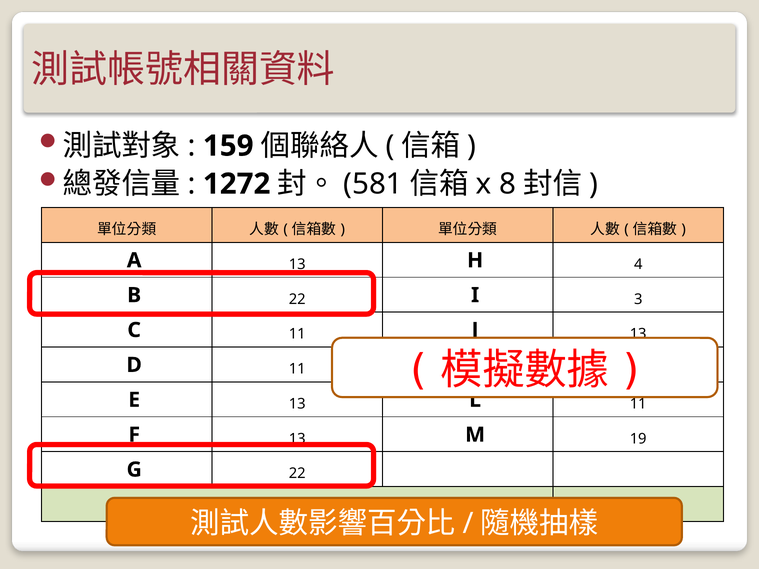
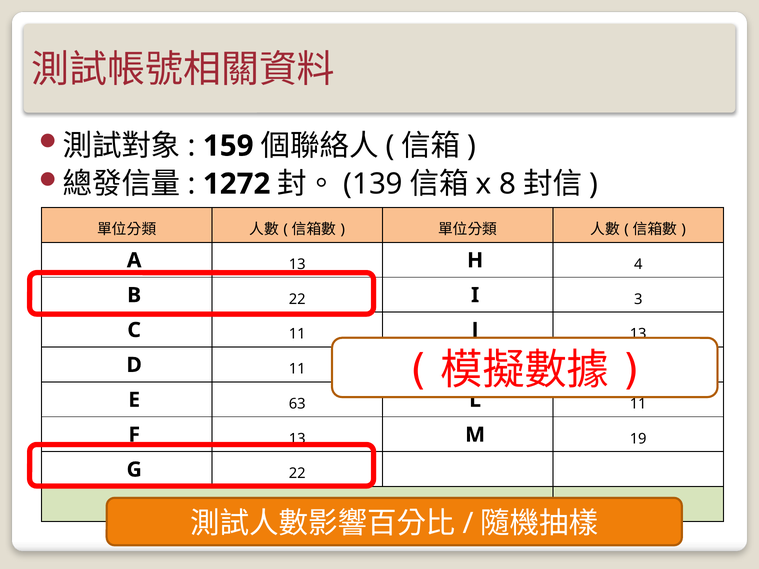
581: 581 -> 139
E 13: 13 -> 63
